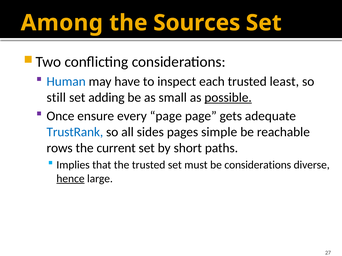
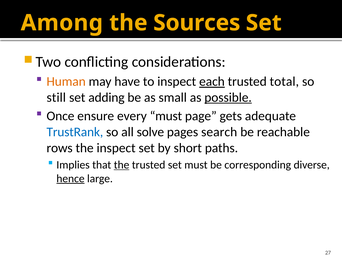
Human colour: blue -> orange
each underline: none -> present
least: least -> total
every page: page -> must
sides: sides -> solve
simple: simple -> search
the current: current -> inspect
the at (122, 165) underline: none -> present
be considerations: considerations -> corresponding
